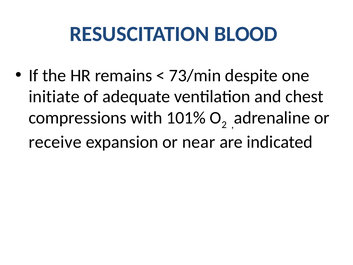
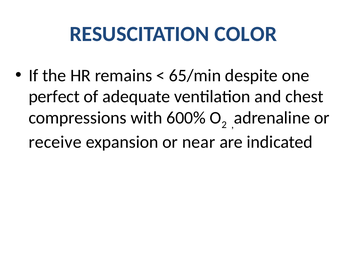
BLOOD: BLOOD -> COLOR
73/min: 73/min -> 65/min
initiate: initiate -> perfect
101%: 101% -> 600%
